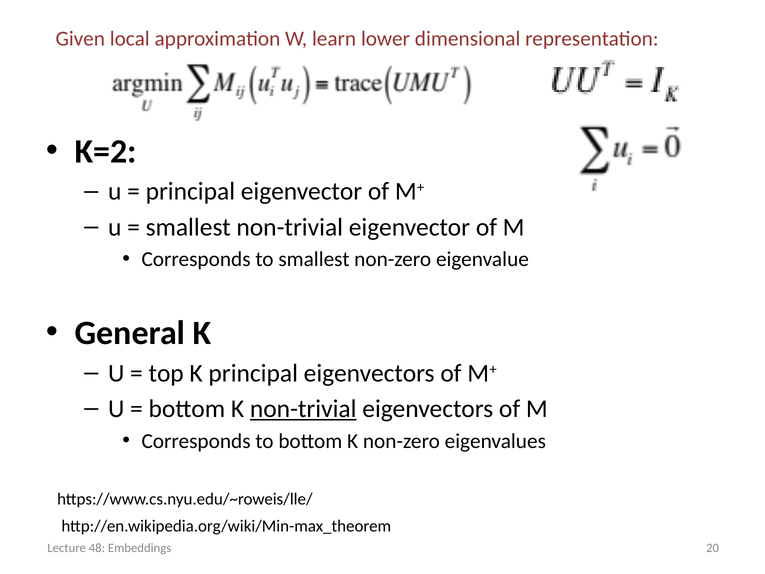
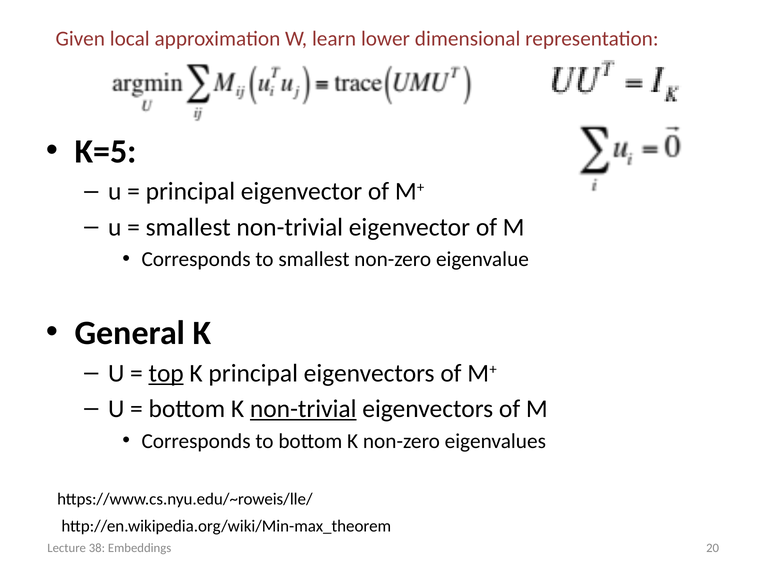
K=2: K=2 -> K=5
top underline: none -> present
48: 48 -> 38
